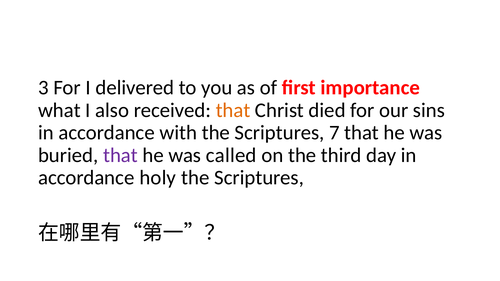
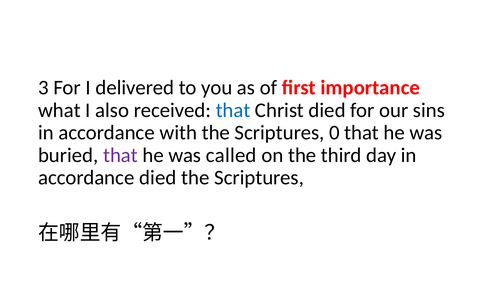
that at (233, 110) colour: orange -> blue
7: 7 -> 0
accordance holy: holy -> died
